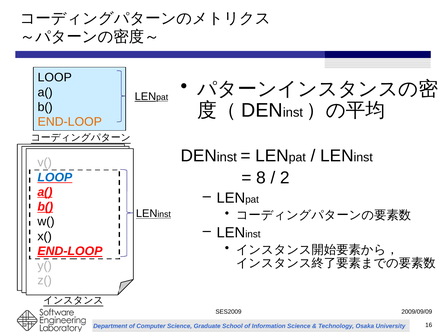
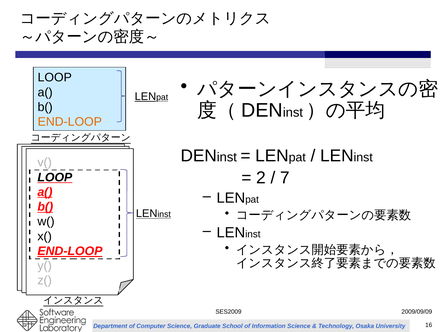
8: 8 -> 2
2: 2 -> 7
LOOP at (55, 177) colour: blue -> black
